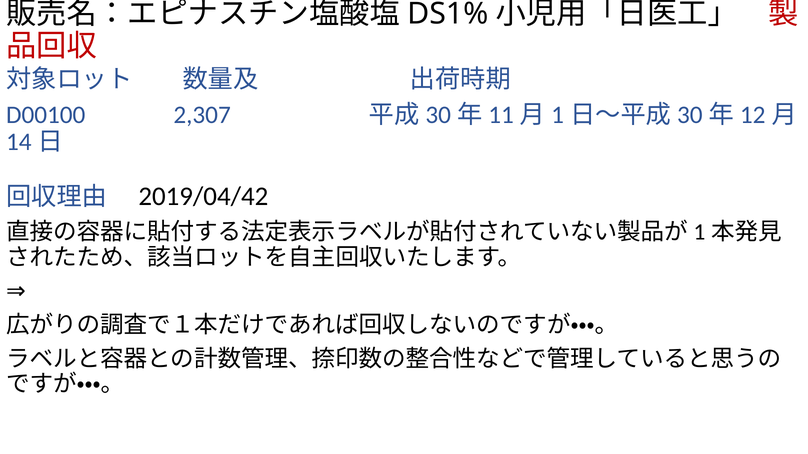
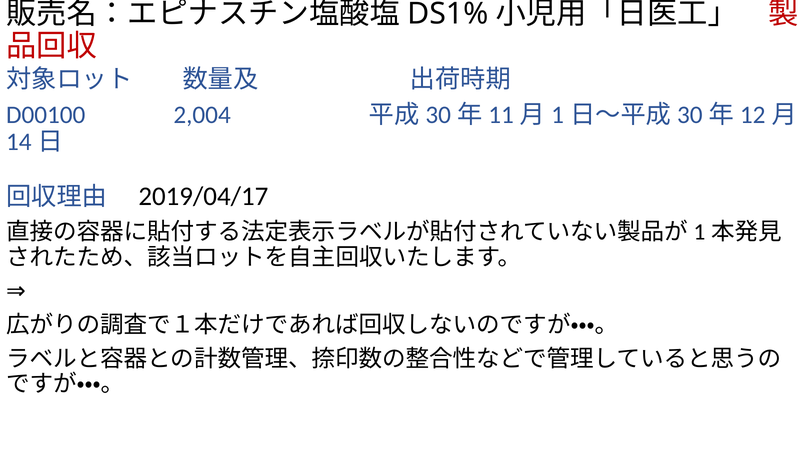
2,307: 2,307 -> 2,004
2019/04/42: 2019/04/42 -> 2019/04/17
